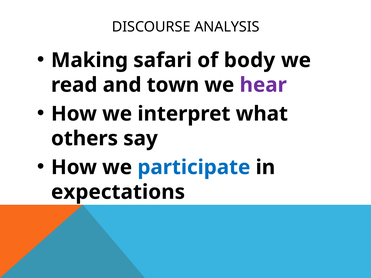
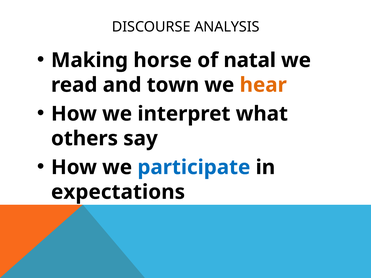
safari: safari -> horse
body: body -> natal
hear colour: purple -> orange
